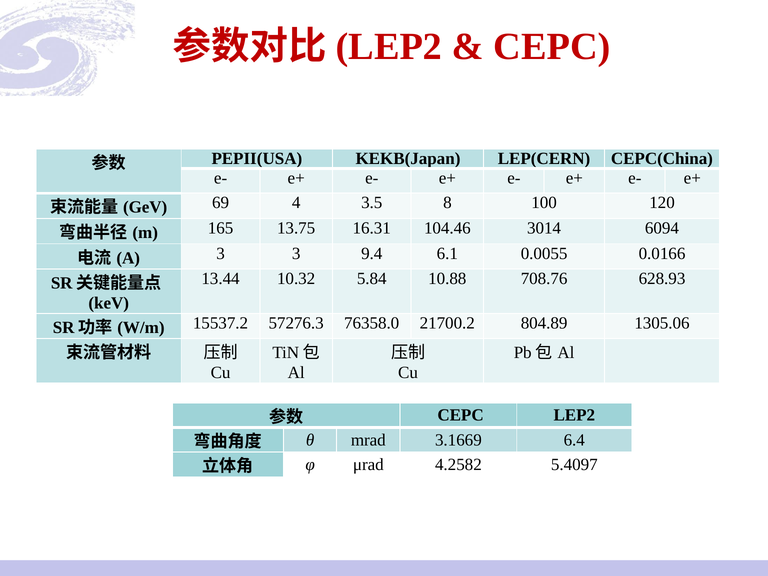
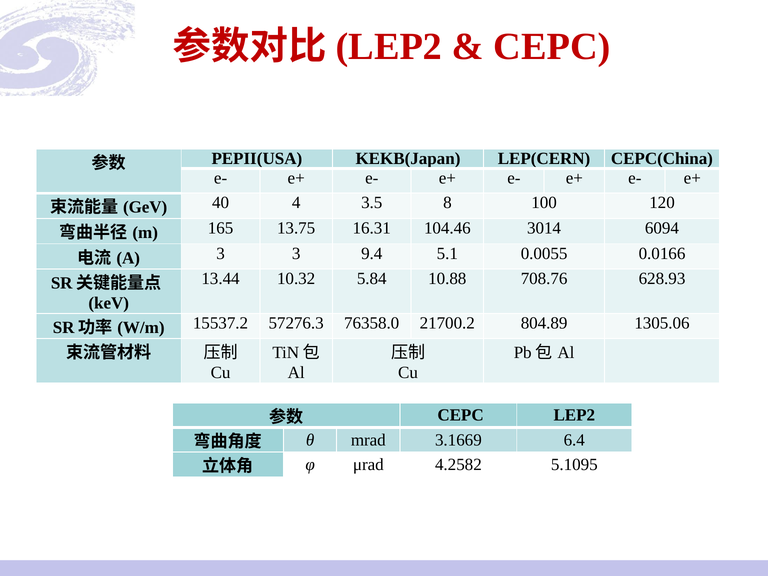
69: 69 -> 40
6.1: 6.1 -> 5.1
5.4097: 5.4097 -> 5.1095
